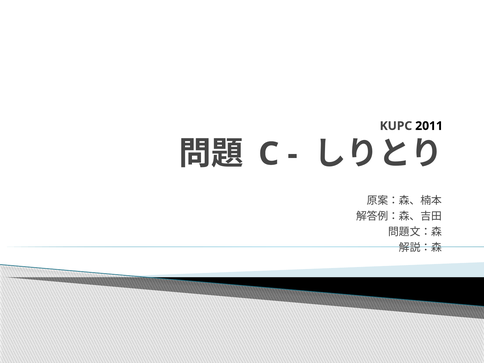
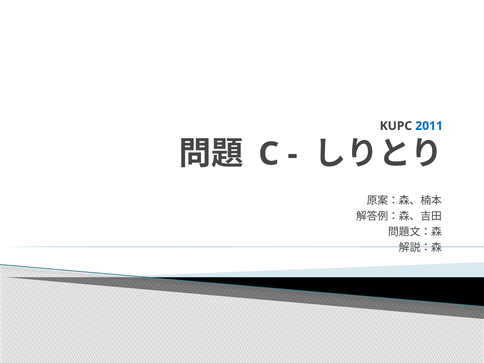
2011 colour: black -> blue
